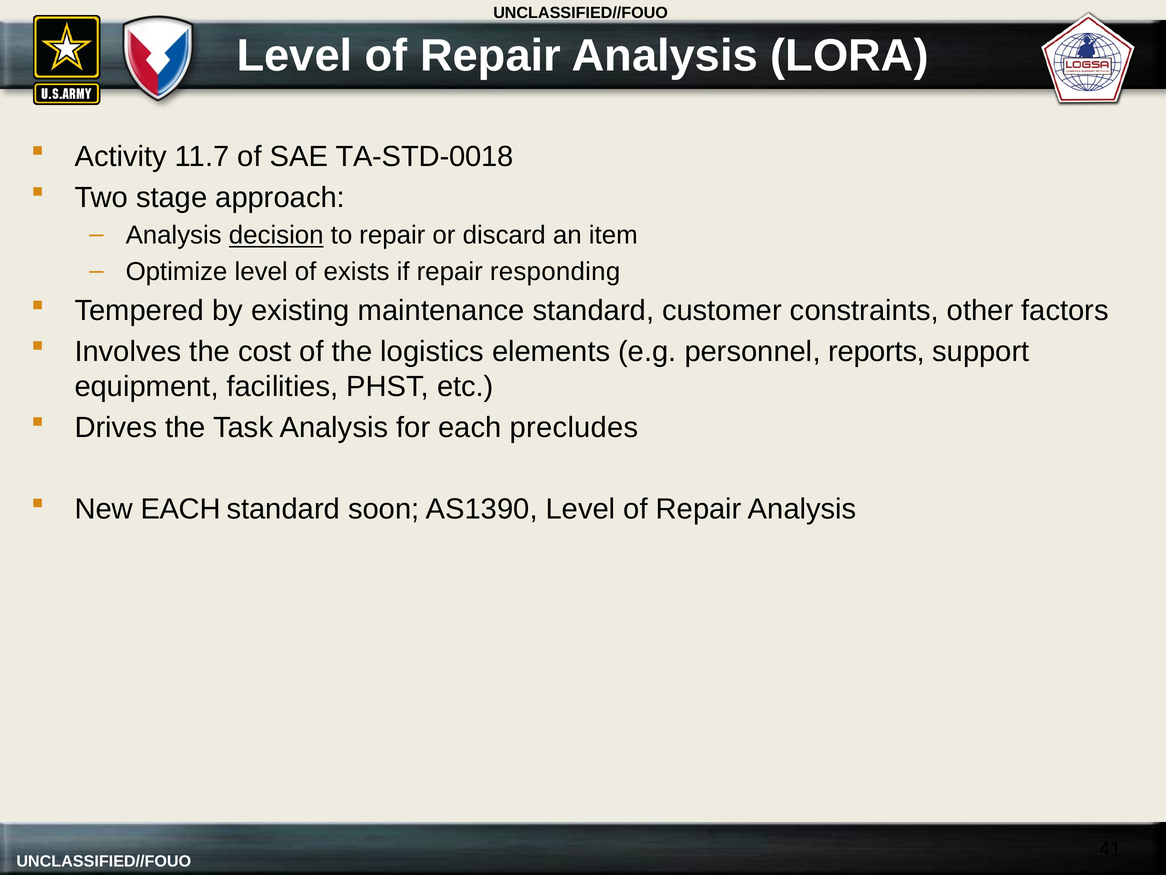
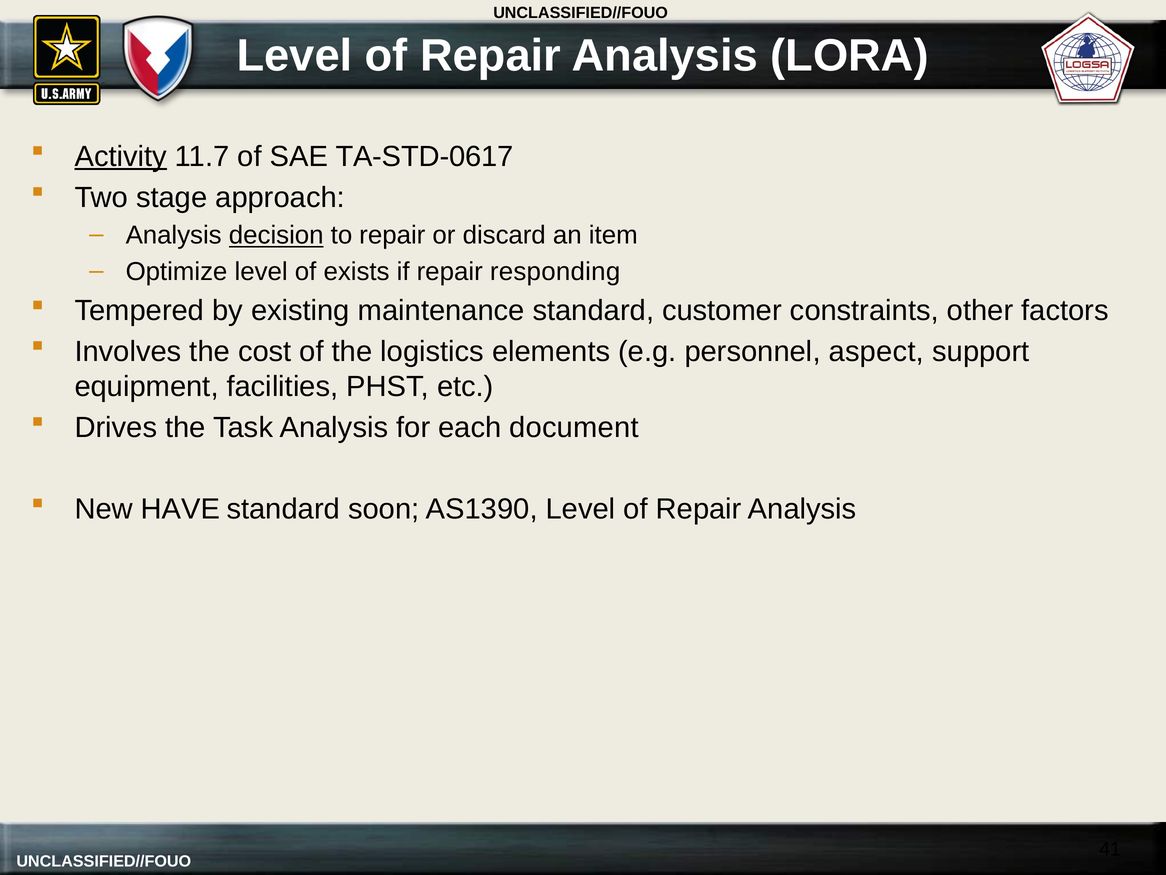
Activity underline: none -> present
TA-STD-0018: TA-STD-0018 -> TA-STD-0617
reports: reports -> aspect
precludes: precludes -> document
New EACH: EACH -> HAVE
